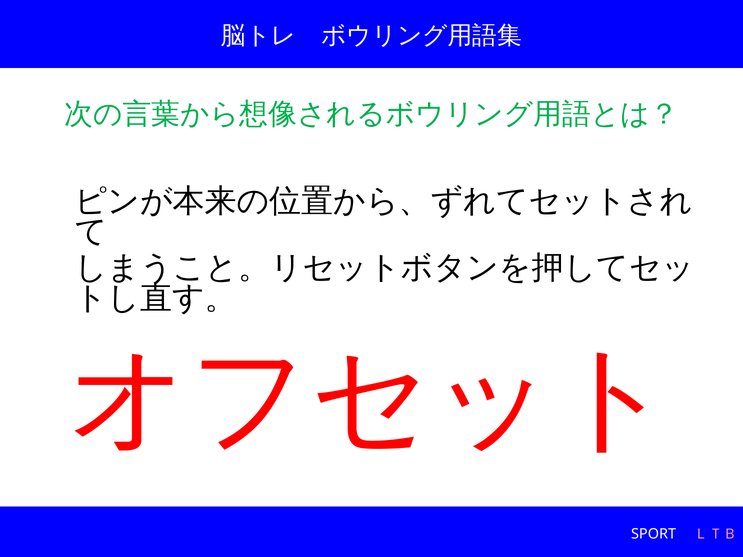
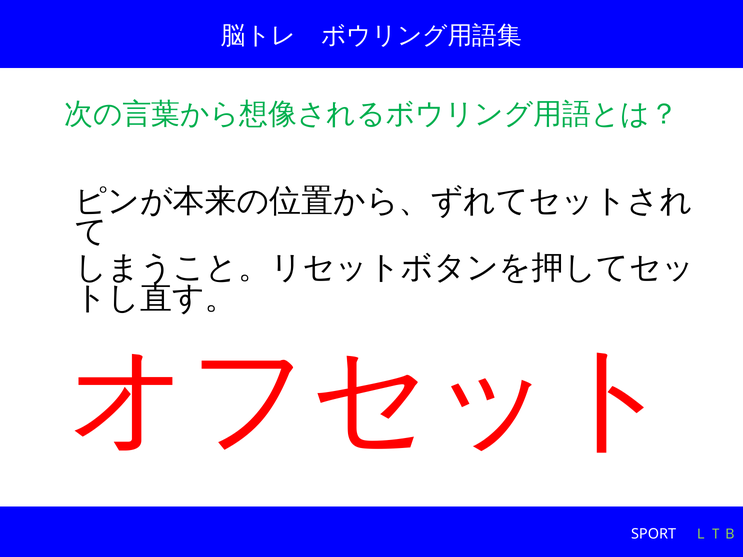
ＬＴＢ colour: pink -> light green
